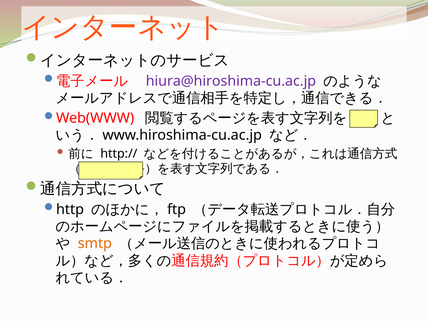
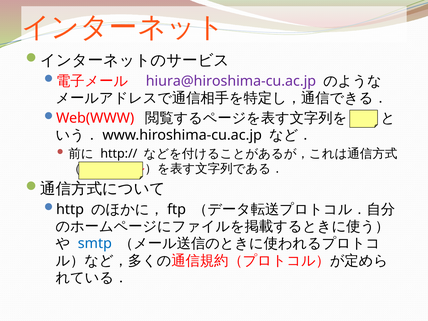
smtp colour: orange -> blue
